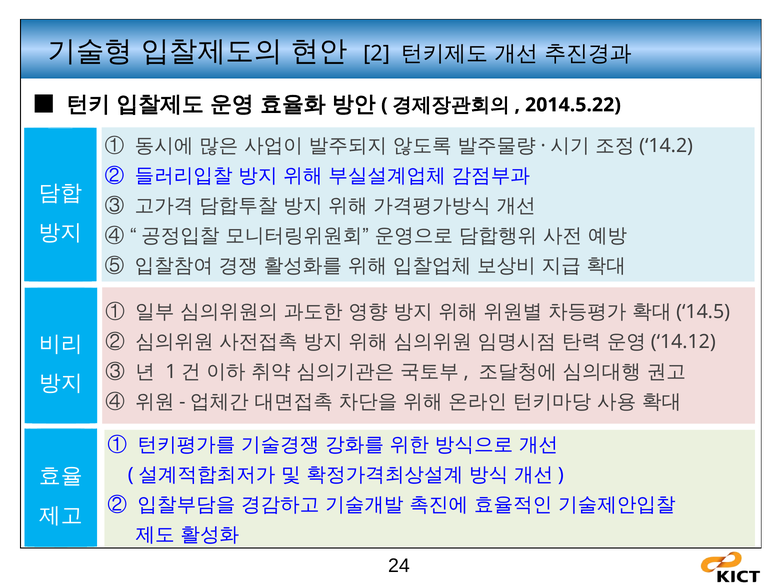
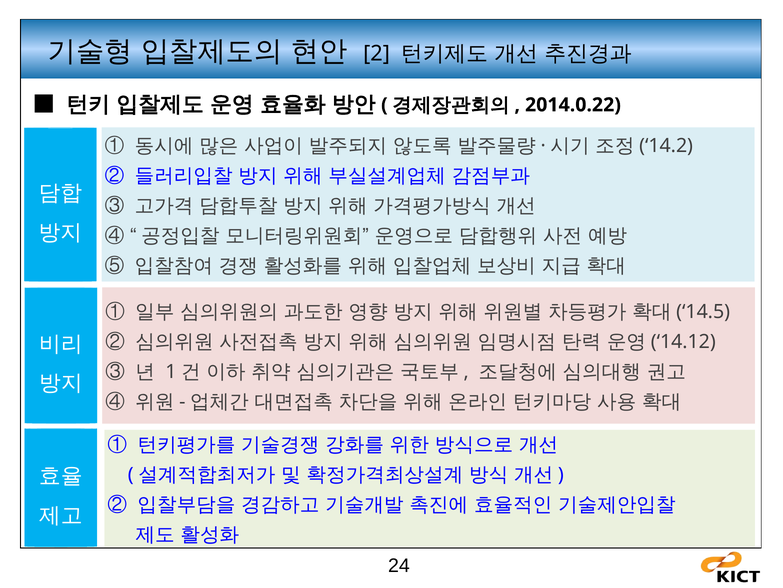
2014.5.22: 2014.5.22 -> 2014.0.22
